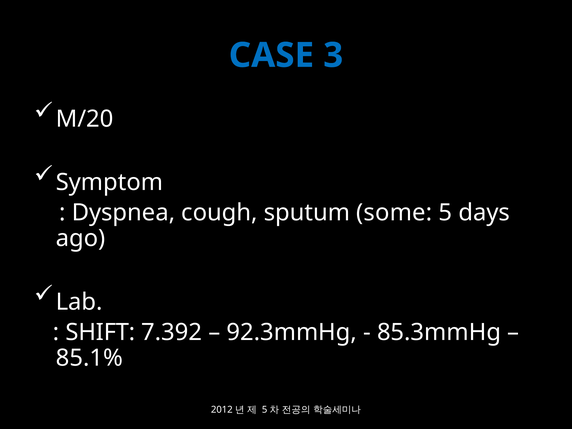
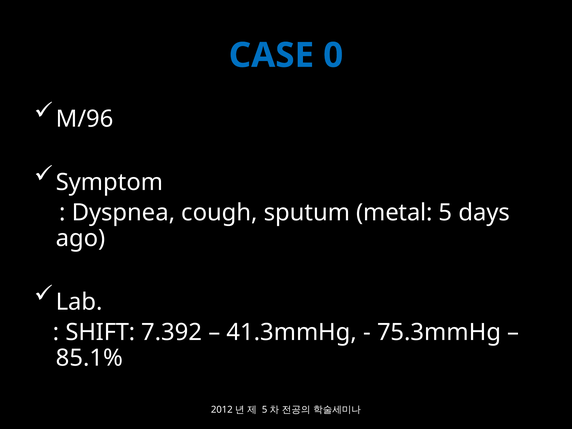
3: 3 -> 0
M/20: M/20 -> M/96
some: some -> metal
92.3mmHg: 92.3mmHg -> 41.3mmHg
85.3mmHg: 85.3mmHg -> 75.3mmHg
